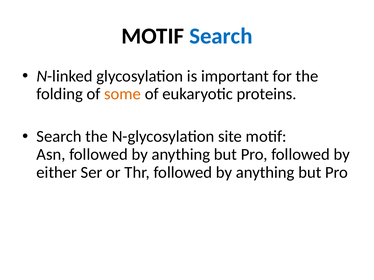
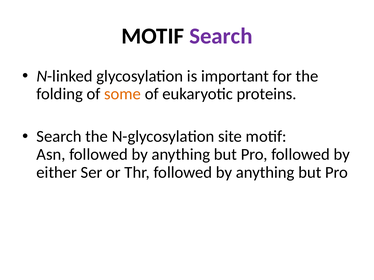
Search at (221, 36) colour: blue -> purple
